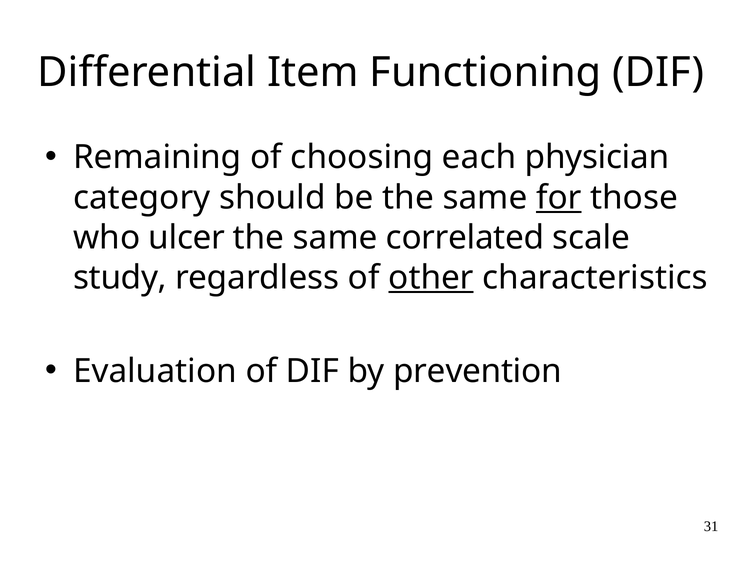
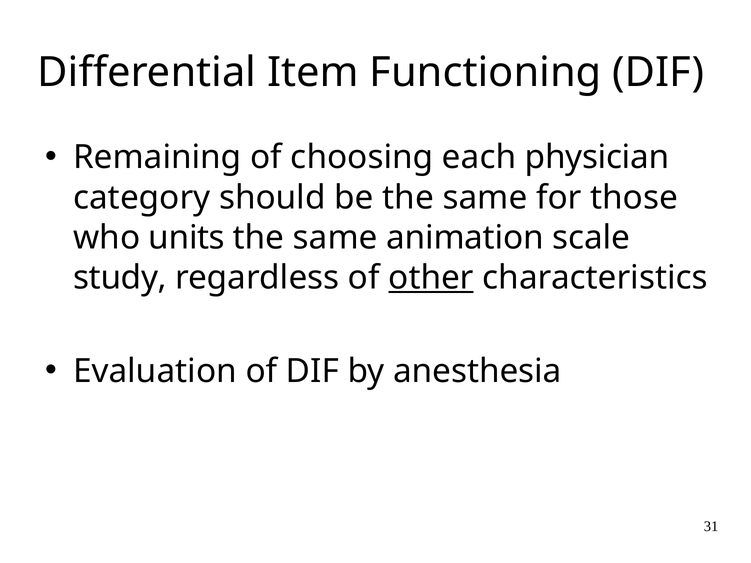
for underline: present -> none
ulcer: ulcer -> units
correlated: correlated -> animation
prevention: prevention -> anesthesia
